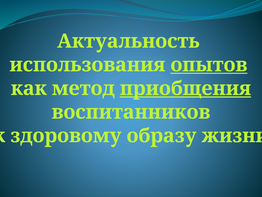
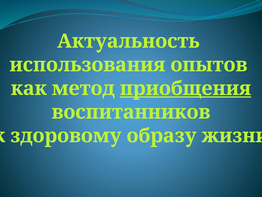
опытов underline: present -> none
